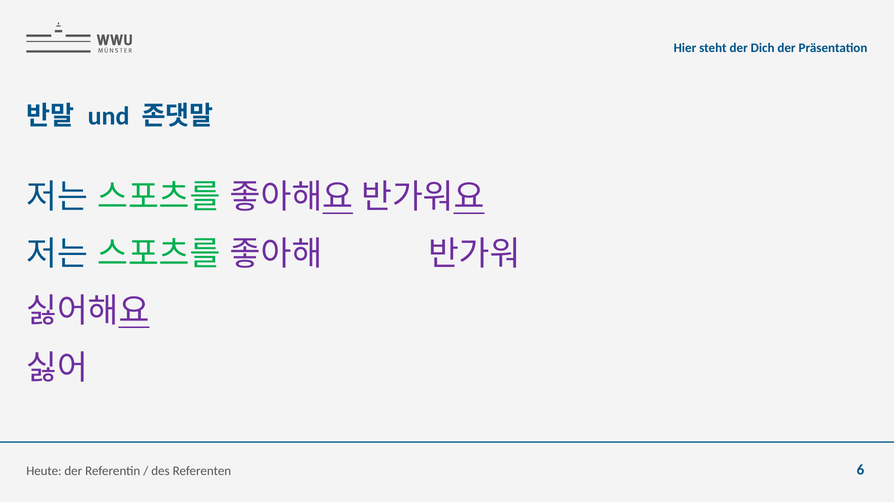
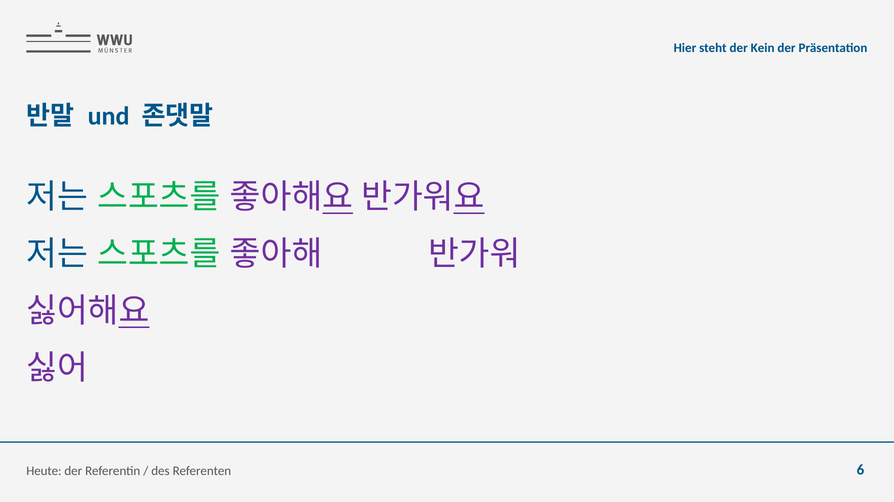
Dich: Dich -> Kein
